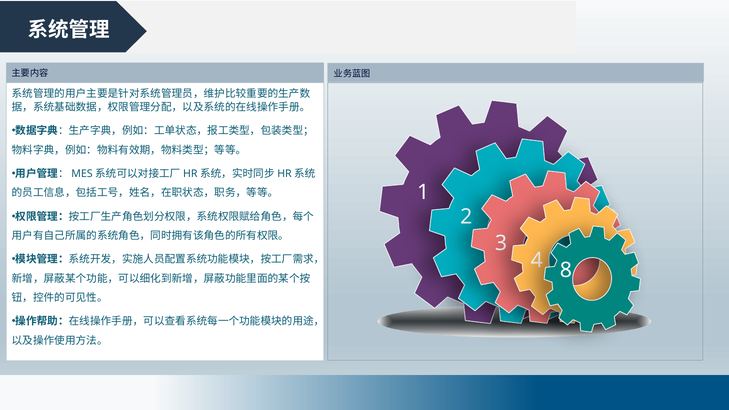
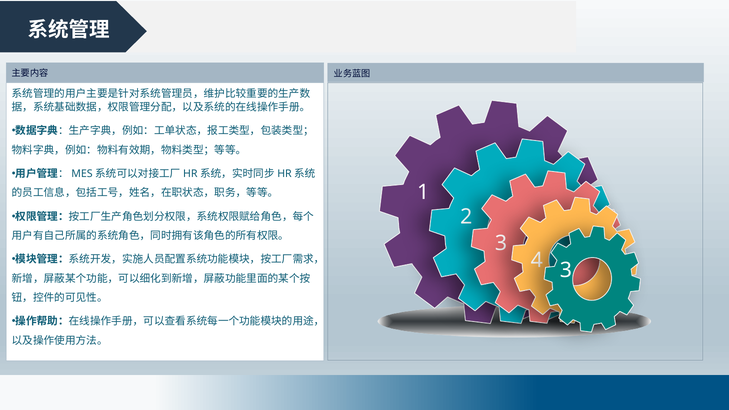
8 at (566, 270): 8 -> 3
